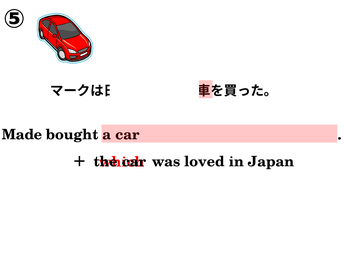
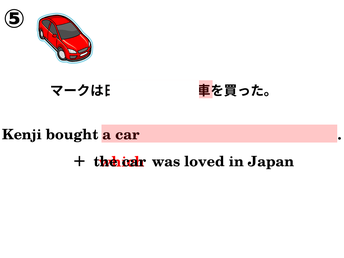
Made: Made -> Kenji
